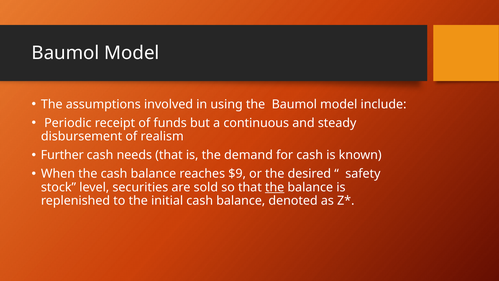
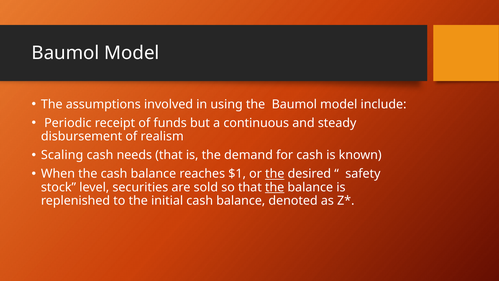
Further: Further -> Scaling
$9: $9 -> $1
the at (275, 174) underline: none -> present
